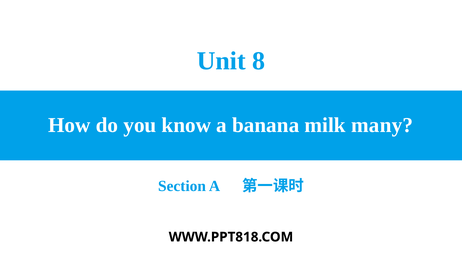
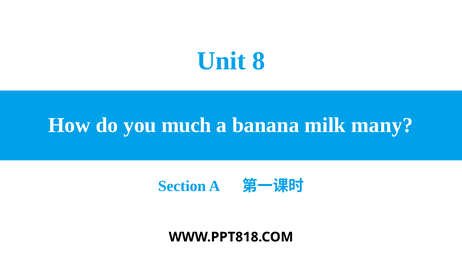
know: know -> much
